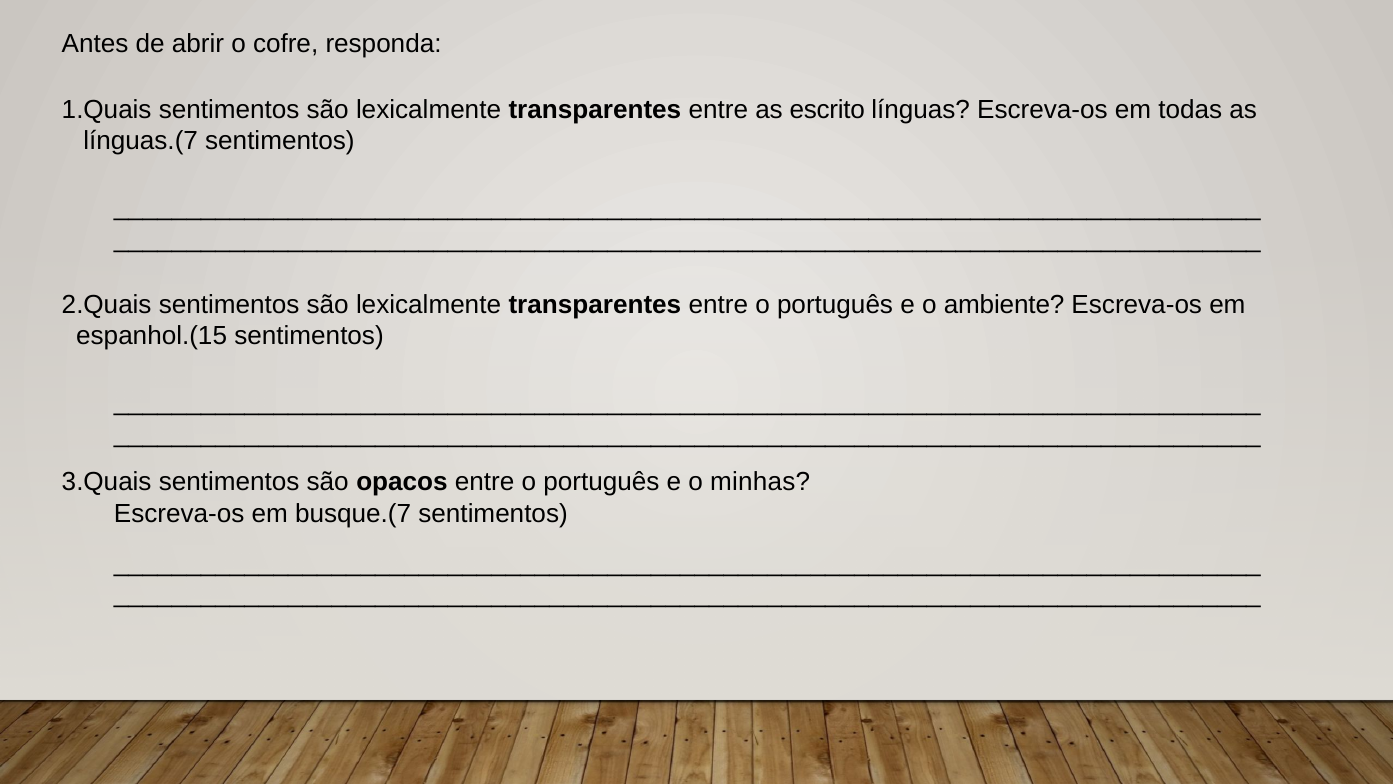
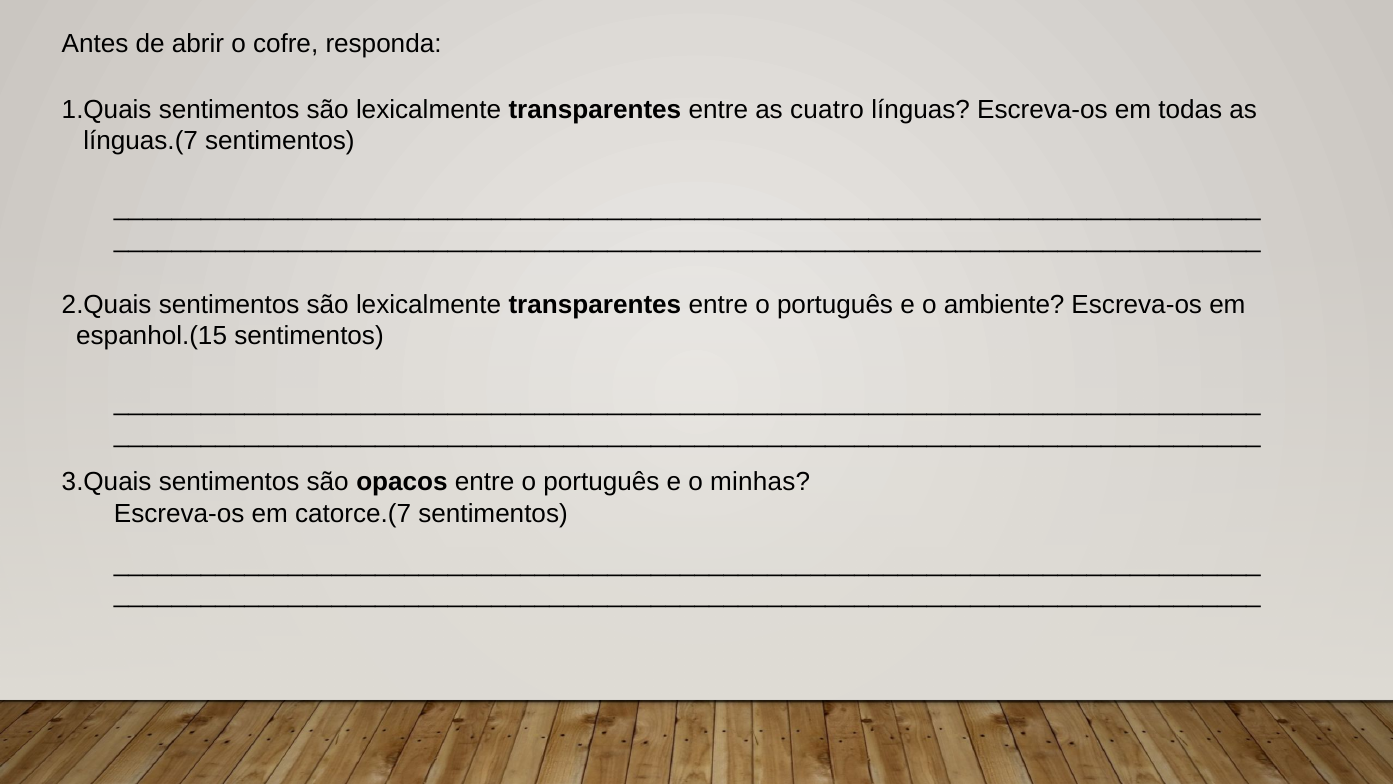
escrito: escrito -> cuatro
busque.(7: busque.(7 -> catorce.(7
